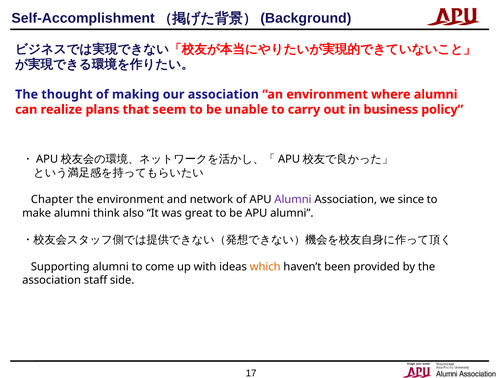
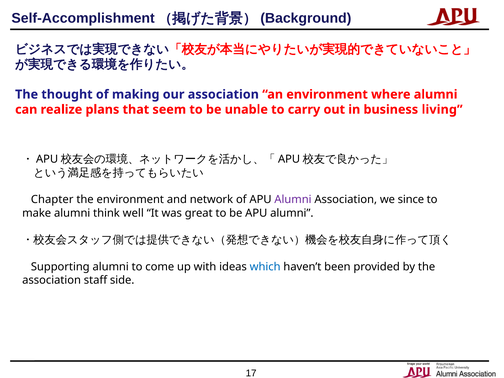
policy: policy -> living
also: also -> well
which colour: orange -> blue
